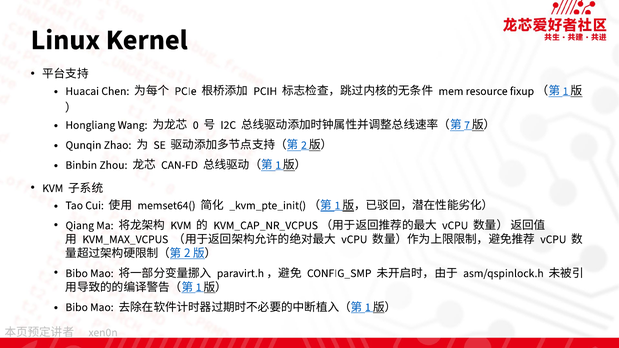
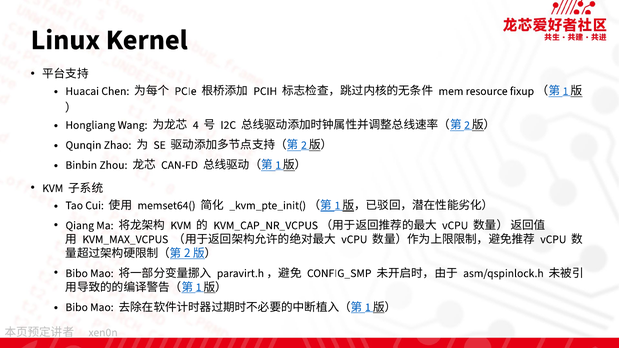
0: 0 -> 4
7 at (467, 125): 7 -> 2
